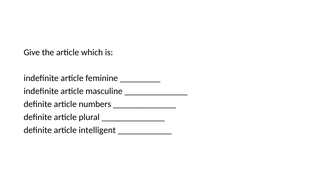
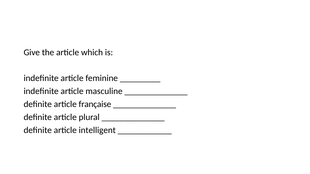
numbers: numbers -> française
